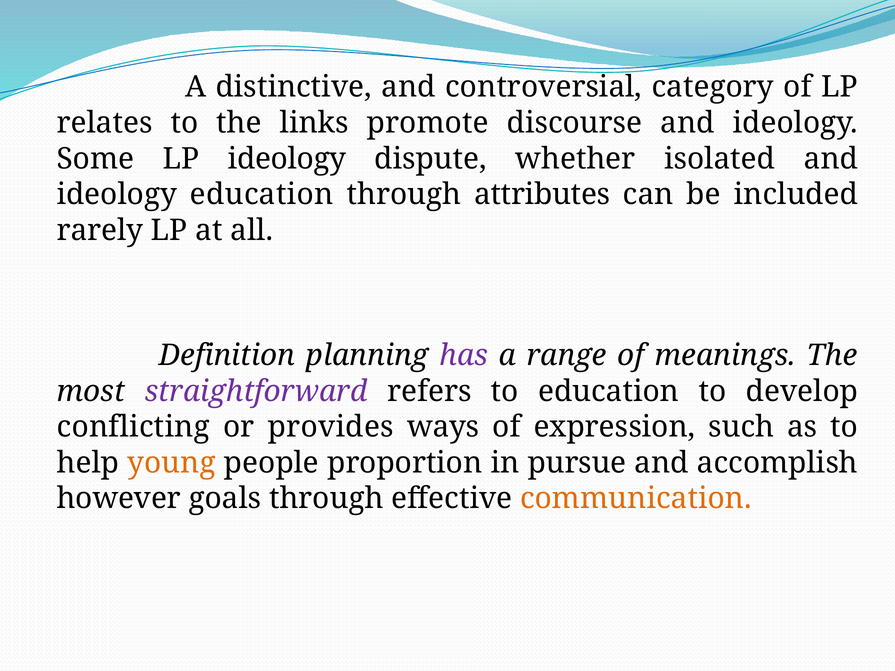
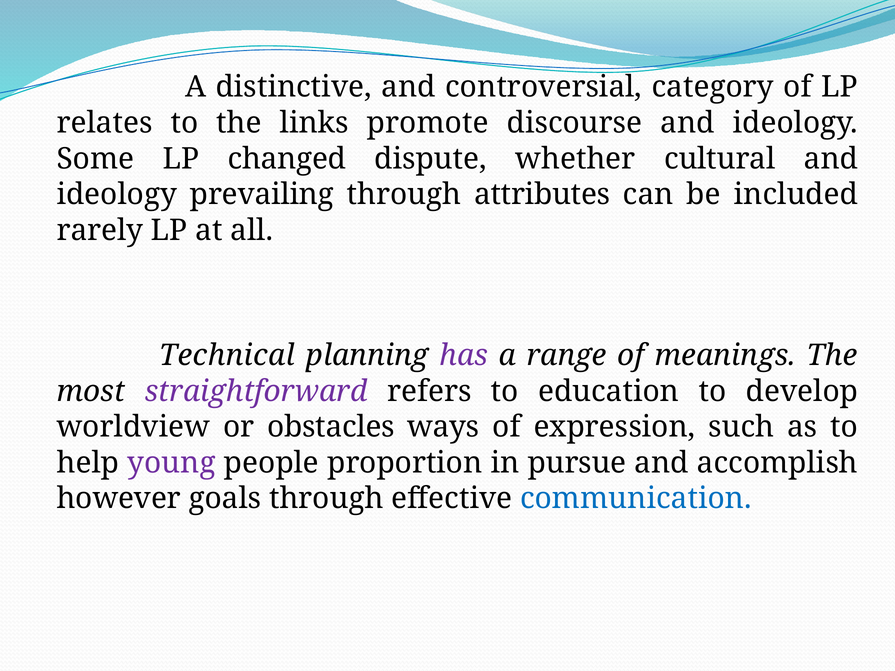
LP ideology: ideology -> changed
isolated: isolated -> cultural
ideology education: education -> prevailing
Definition: Definition -> Technical
conflicting: conflicting -> worldview
provides: provides -> obstacles
young colour: orange -> purple
communication colour: orange -> blue
